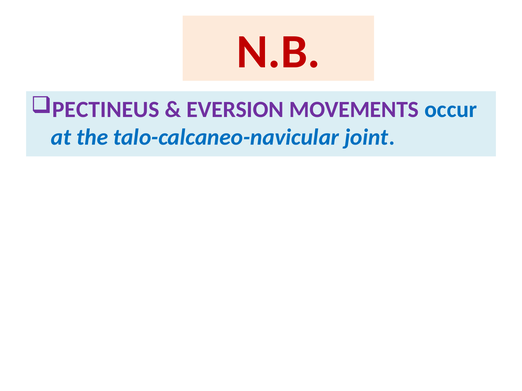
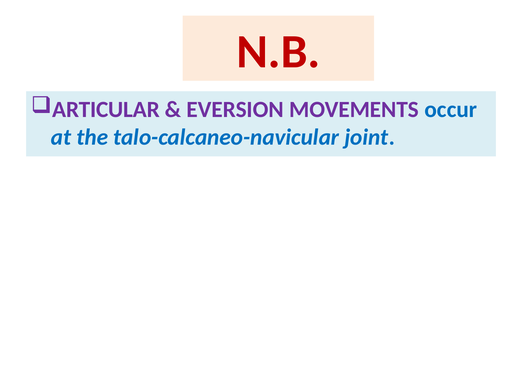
PECTINEUS: PECTINEUS -> ARTICULAR
